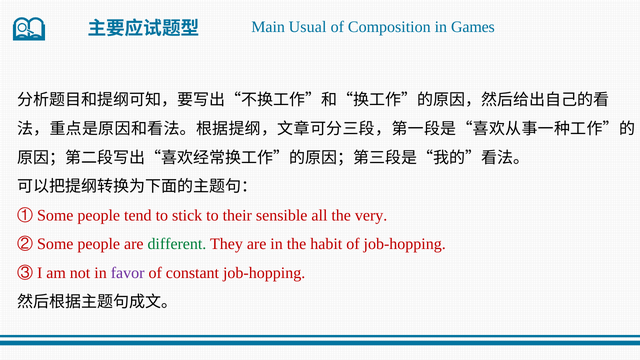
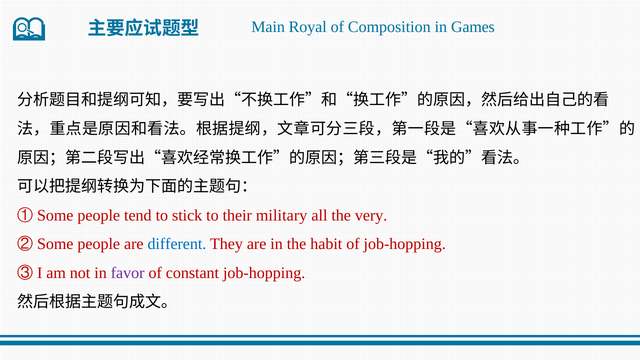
Usual: Usual -> Royal
sensible: sensible -> military
different colour: green -> blue
